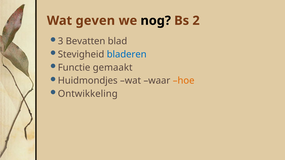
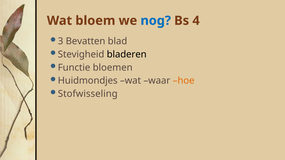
geven: geven -> bloem
nog colour: black -> blue
2: 2 -> 4
bladeren colour: blue -> black
gemaakt: gemaakt -> bloemen
Ontwikkeling: Ontwikkeling -> Stofwisseling
